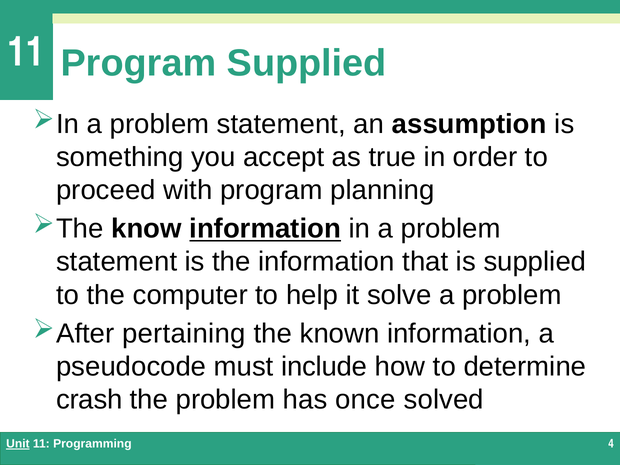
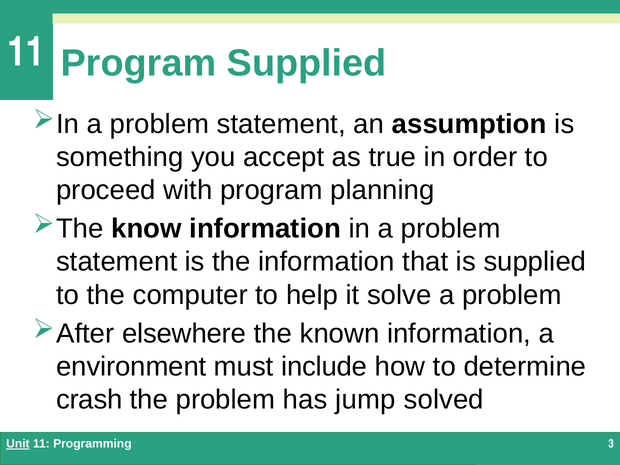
information at (265, 229) underline: present -> none
pertaining: pertaining -> elsewhere
pseudocode: pseudocode -> environment
once: once -> jump
4: 4 -> 3
